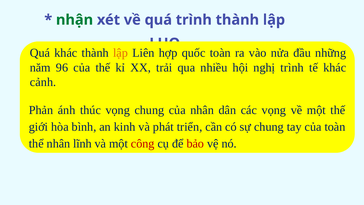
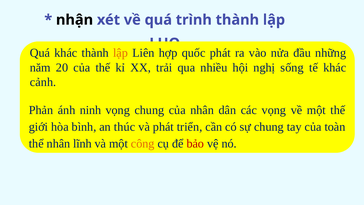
nhận colour: green -> black
quốc toàn: toàn -> phát
96: 96 -> 20
nghị trình: trình -> sống
thúc: thúc -> ninh
kinh: kinh -> thúc
công colour: red -> orange
